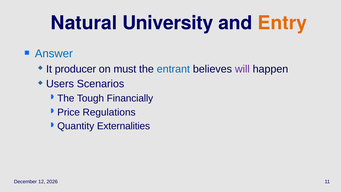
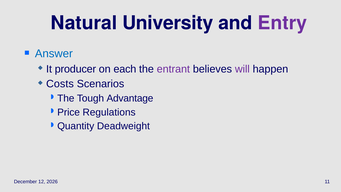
Entry colour: orange -> purple
must: must -> each
entrant colour: blue -> purple
Users: Users -> Costs
Financially: Financially -> Advantage
Externalities: Externalities -> Deadweight
